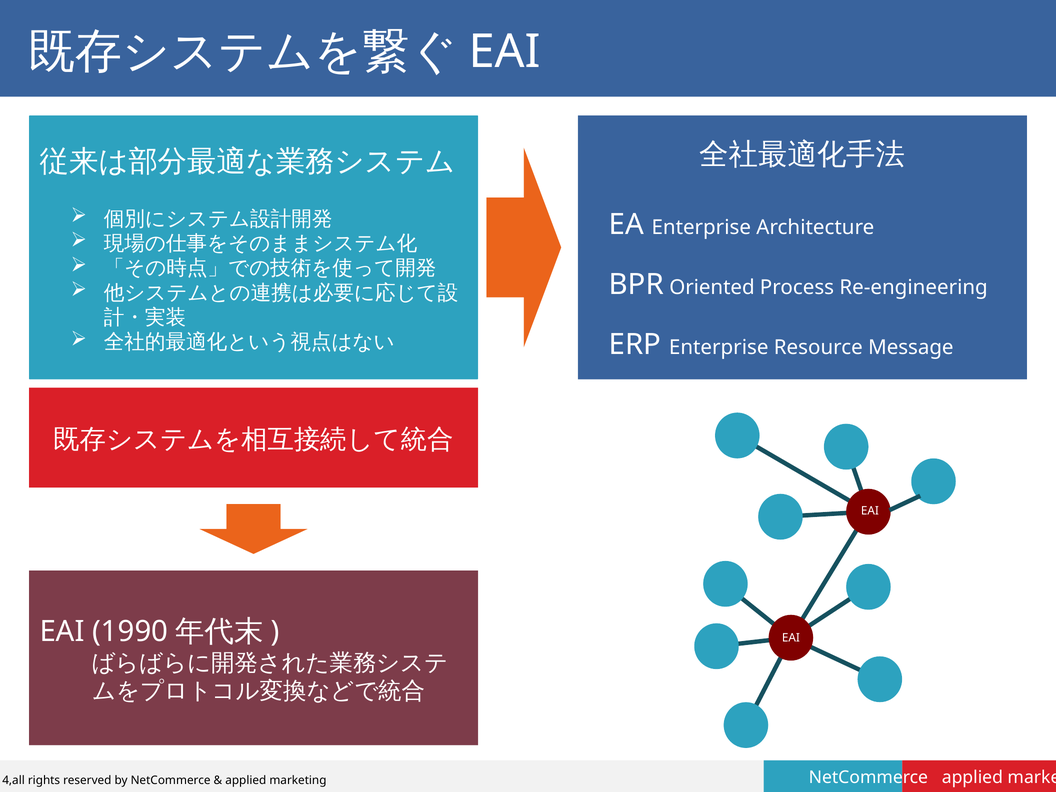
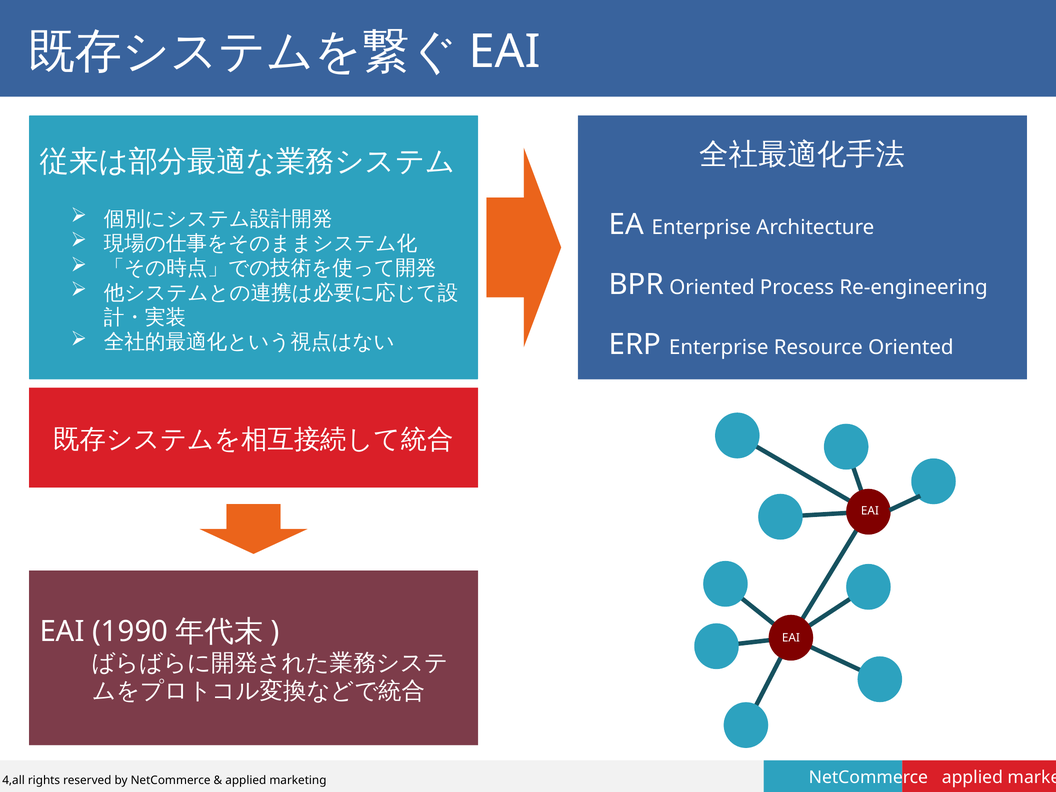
Resource Message: Message -> Oriented
